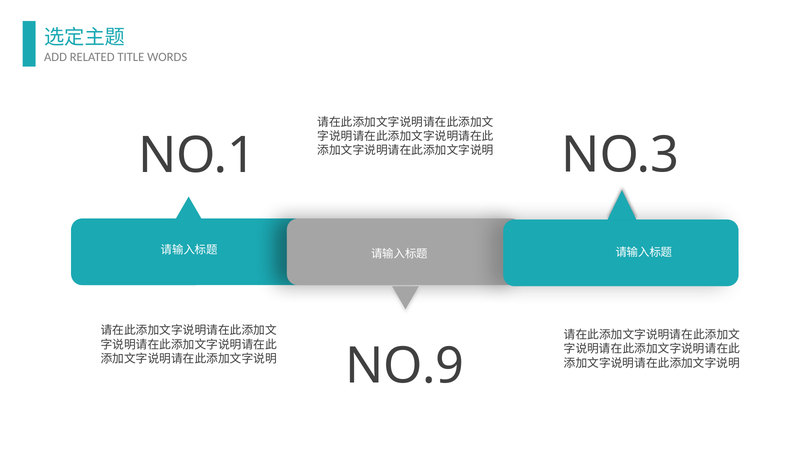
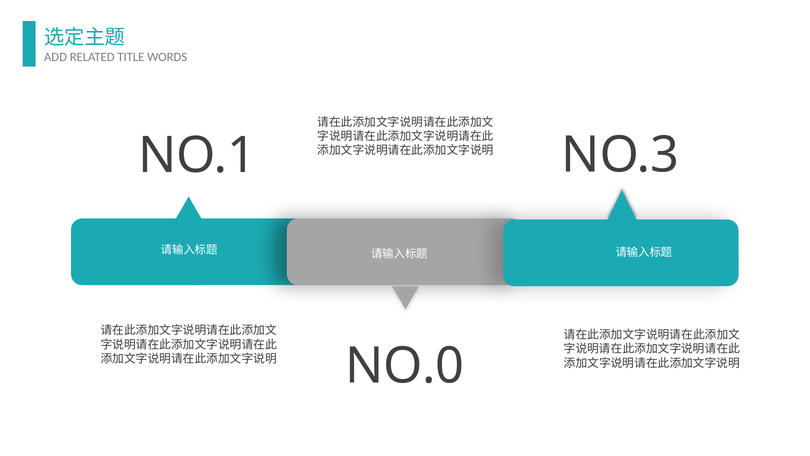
NO.9: NO.9 -> NO.0
